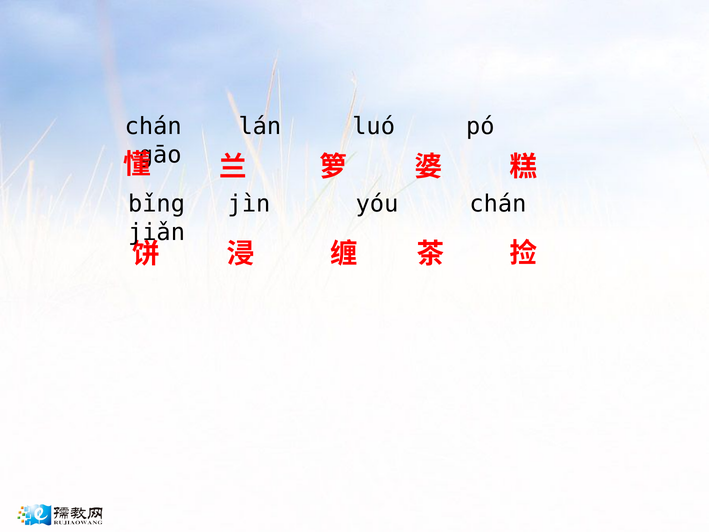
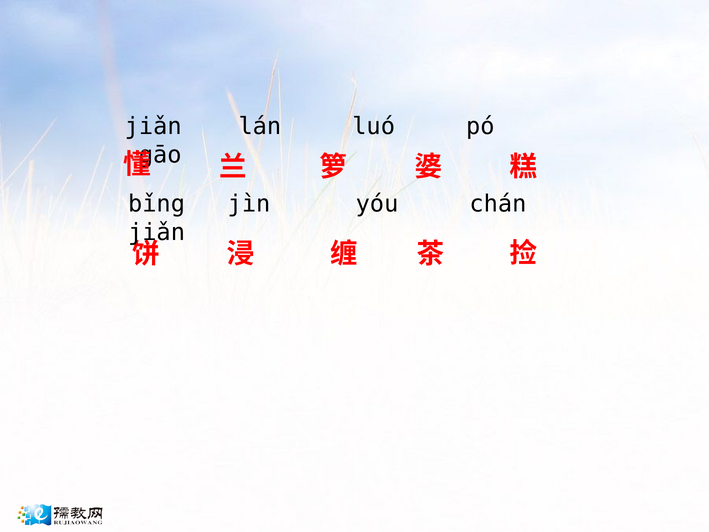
chán at (153, 126): chán -> jiǎn
